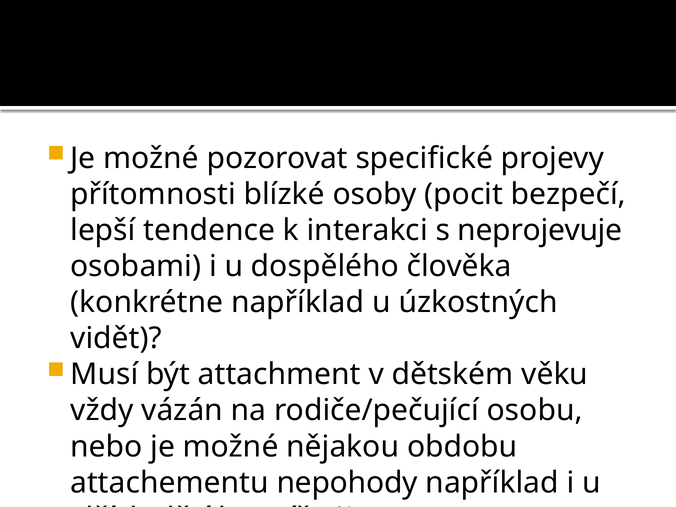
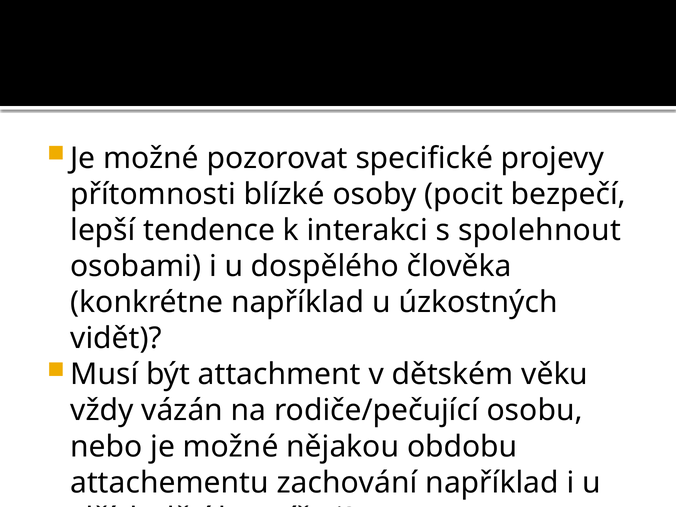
neprojevuje: neprojevuje -> spolehnout
nepohody: nepohody -> zachování
